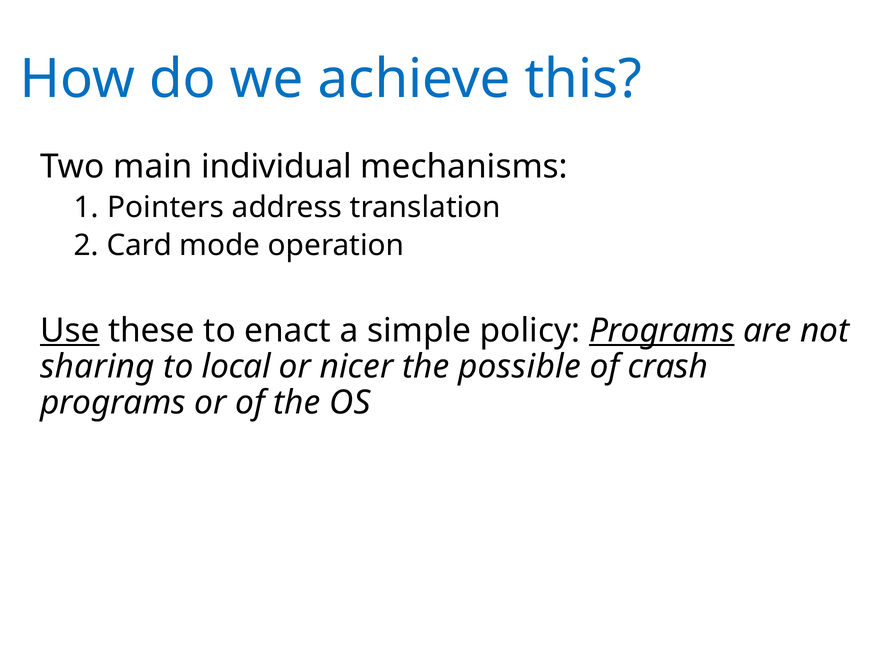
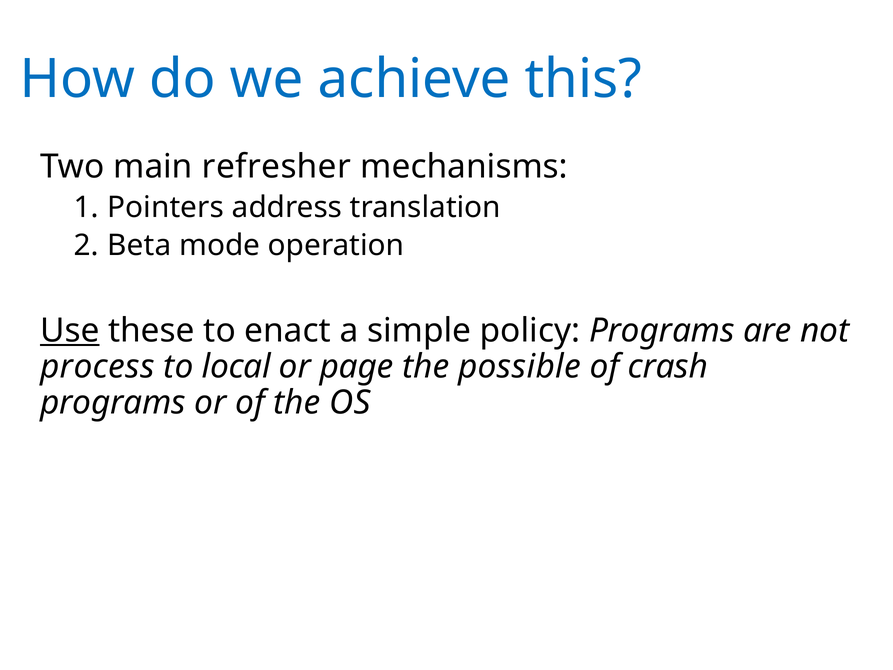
individual: individual -> refresher
Card: Card -> Beta
Programs at (662, 330) underline: present -> none
sharing: sharing -> process
nicer: nicer -> page
